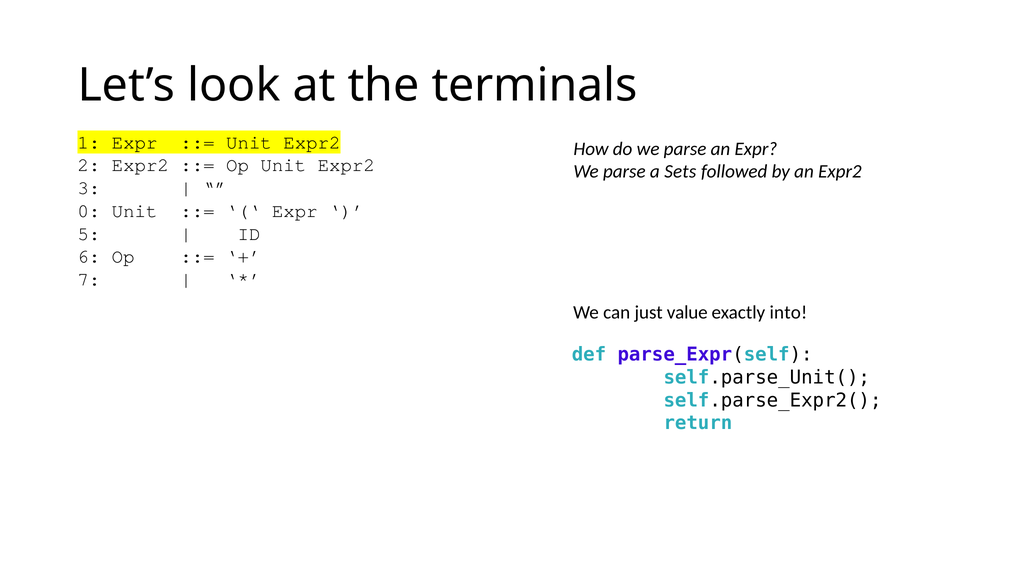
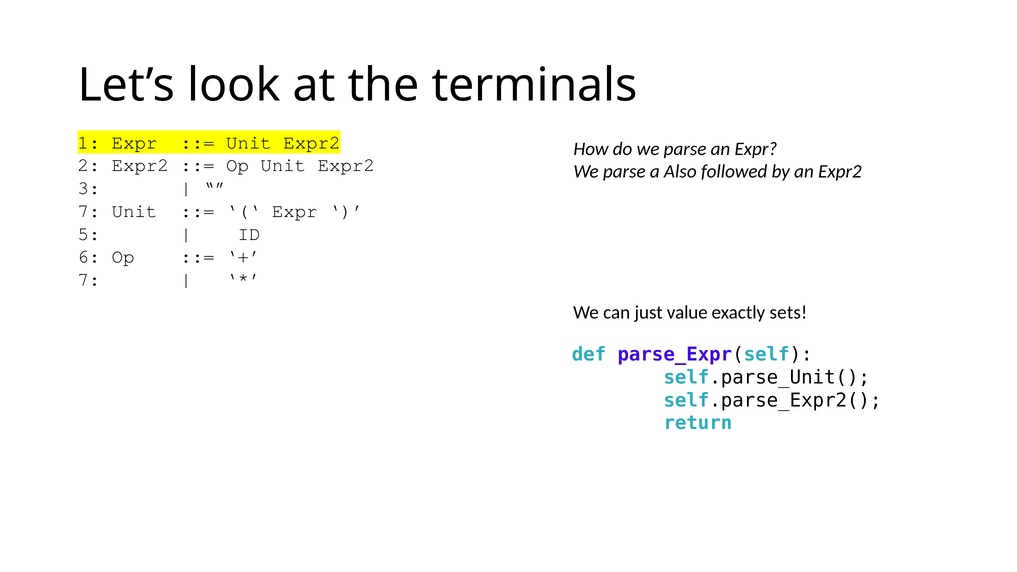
Sets: Sets -> Also
0 at (89, 211): 0 -> 7
into: into -> sets
